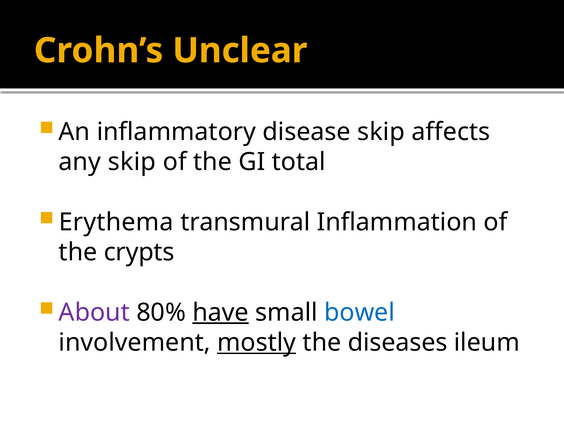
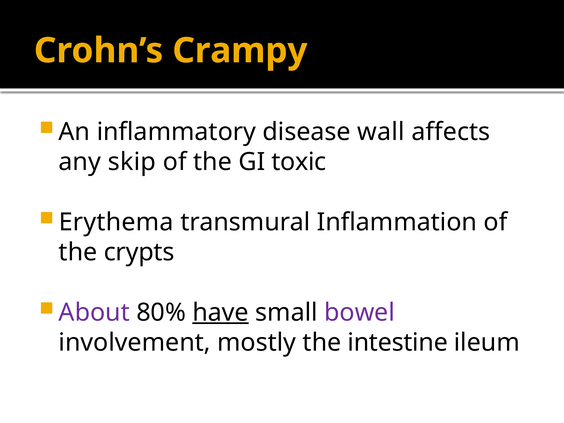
Unclear: Unclear -> Crampy
disease skip: skip -> wall
total: total -> toxic
bowel colour: blue -> purple
mostly underline: present -> none
diseases: diseases -> intestine
